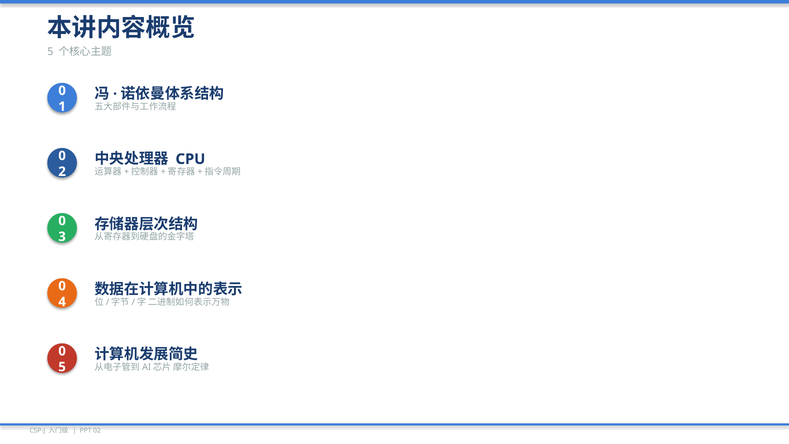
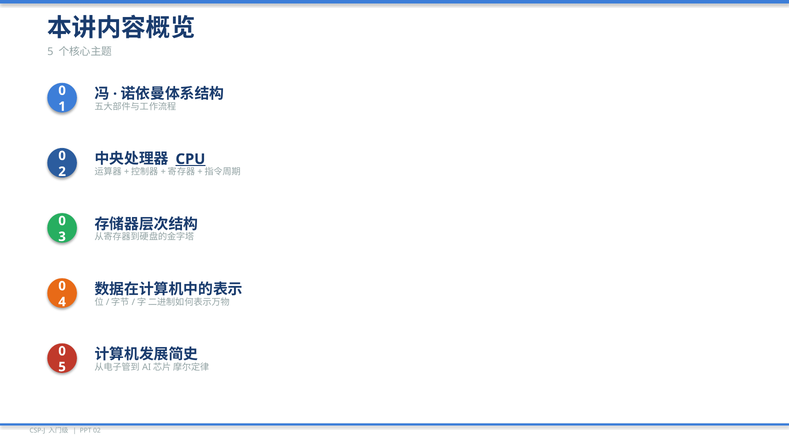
CPU underline: none -> present
